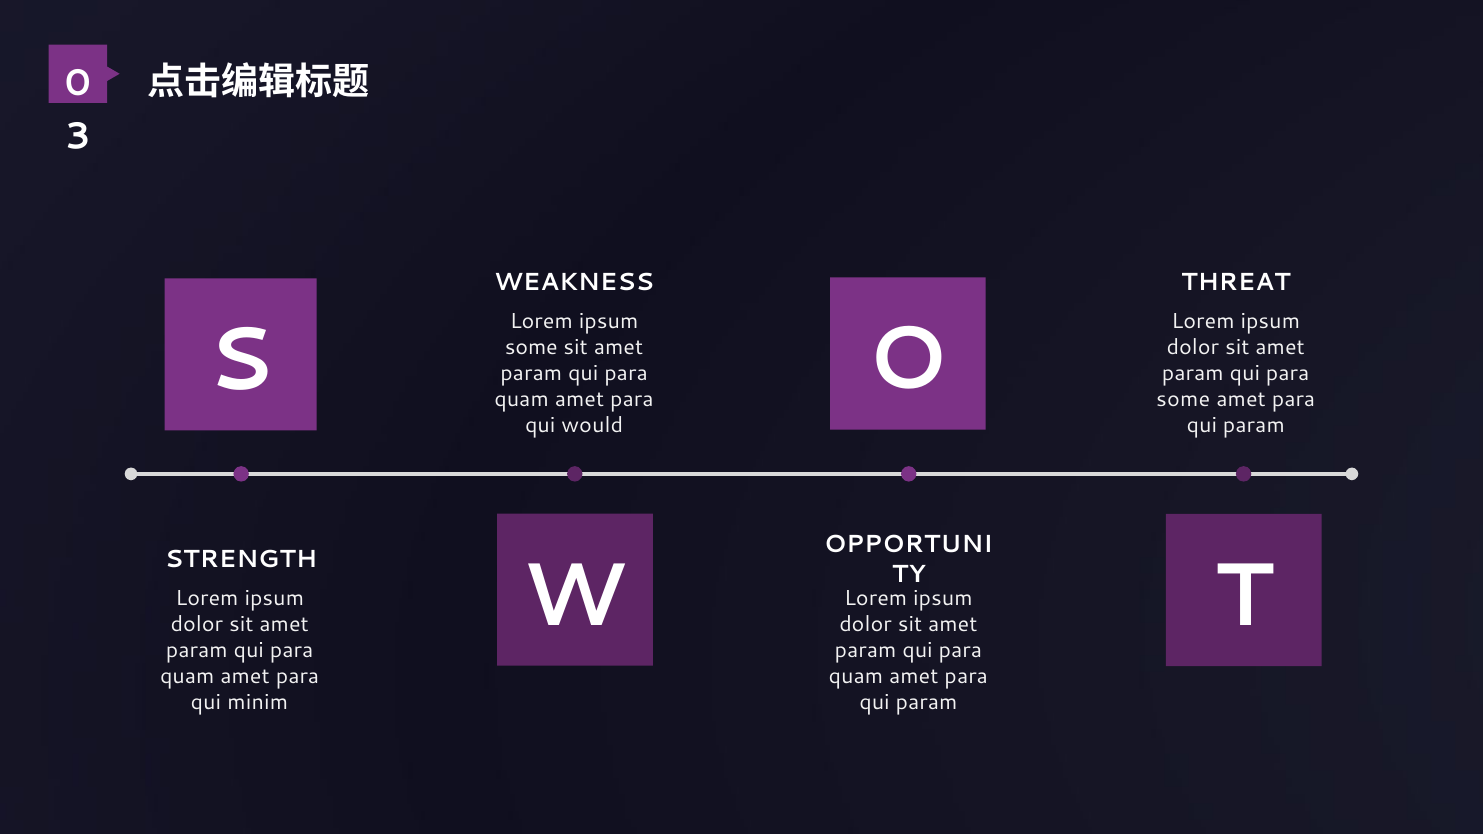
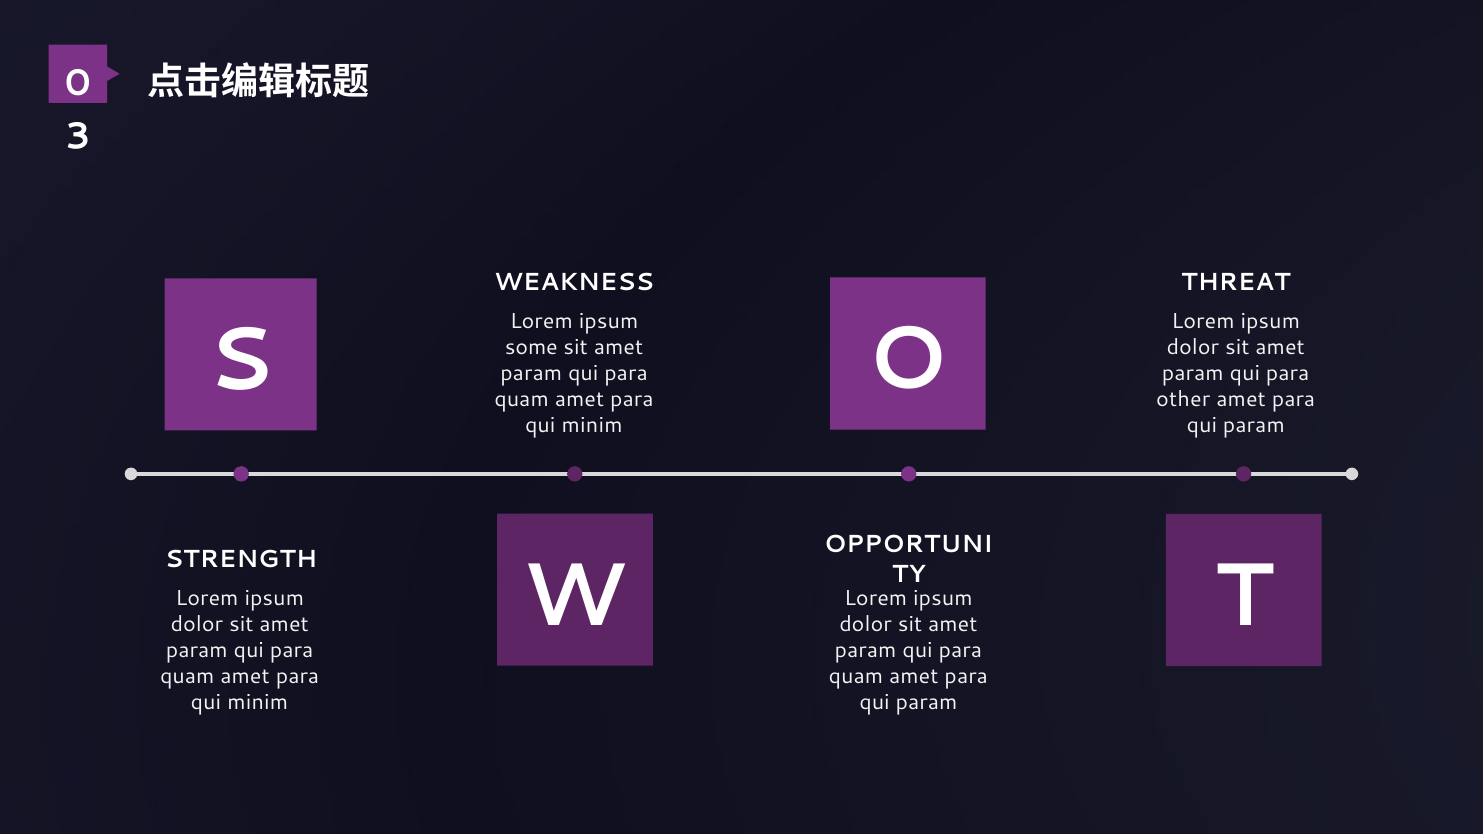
some at (1183, 399): some -> other
would at (592, 425): would -> minim
